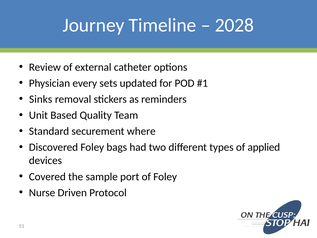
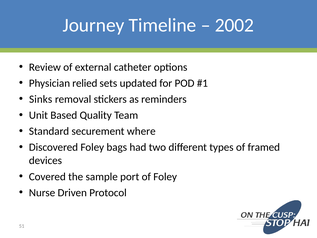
2028: 2028 -> 2002
every: every -> relied
applied: applied -> framed
